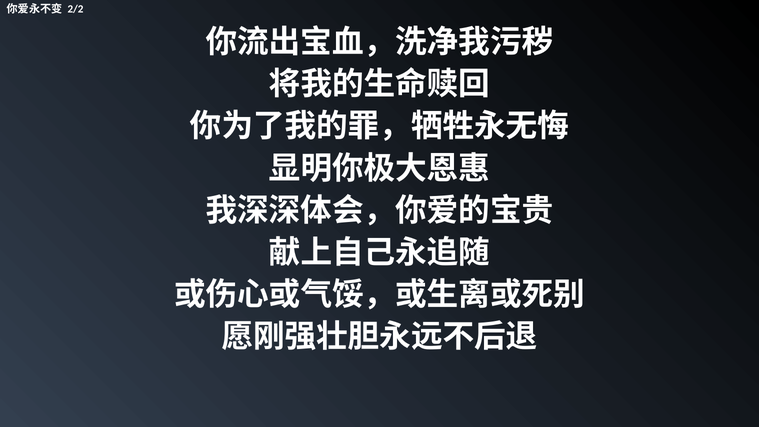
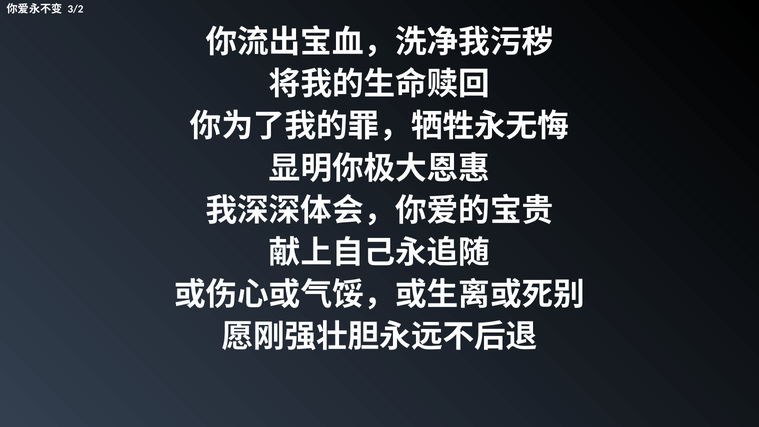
2/2: 2/2 -> 3/2
